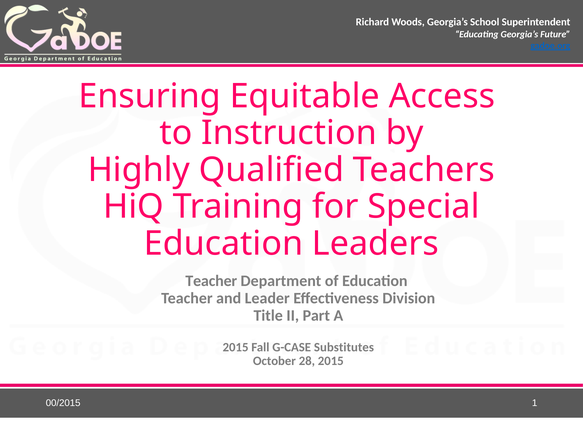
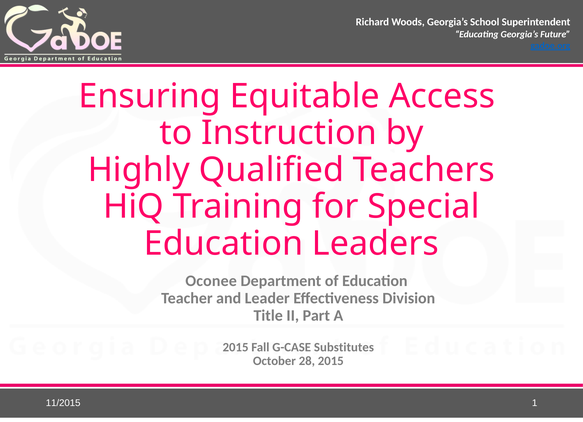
Teacher at (211, 281): Teacher -> Oconee
00/2015: 00/2015 -> 11/2015
